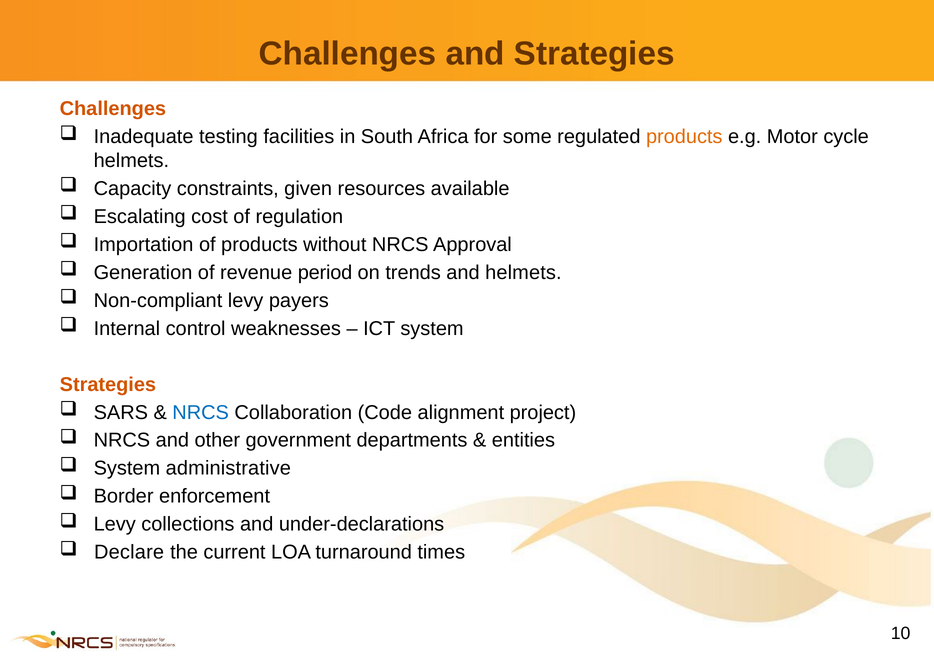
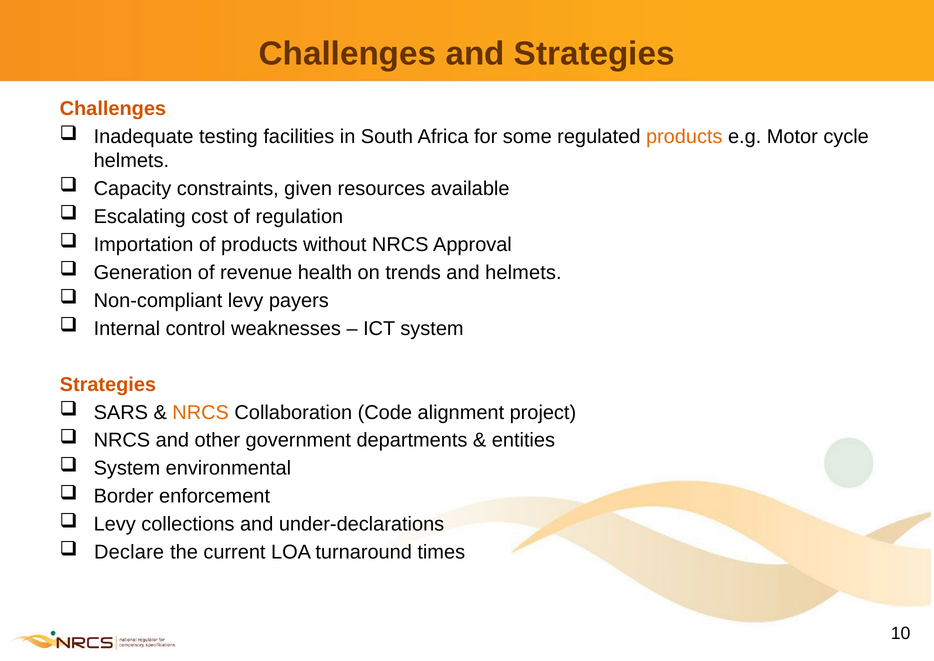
period: period -> health
NRCS at (201, 412) colour: blue -> orange
administrative: administrative -> environmental
